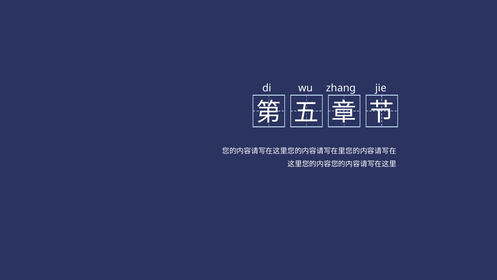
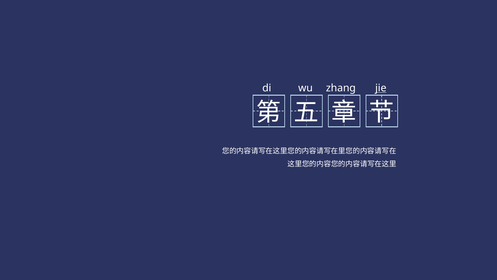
jie underline: none -> present
